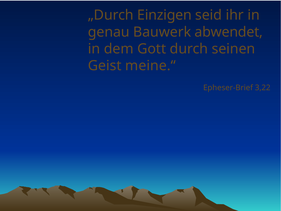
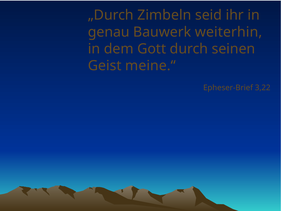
Einzigen: Einzigen -> Zimbeln
abwendet: abwendet -> weiterhin
